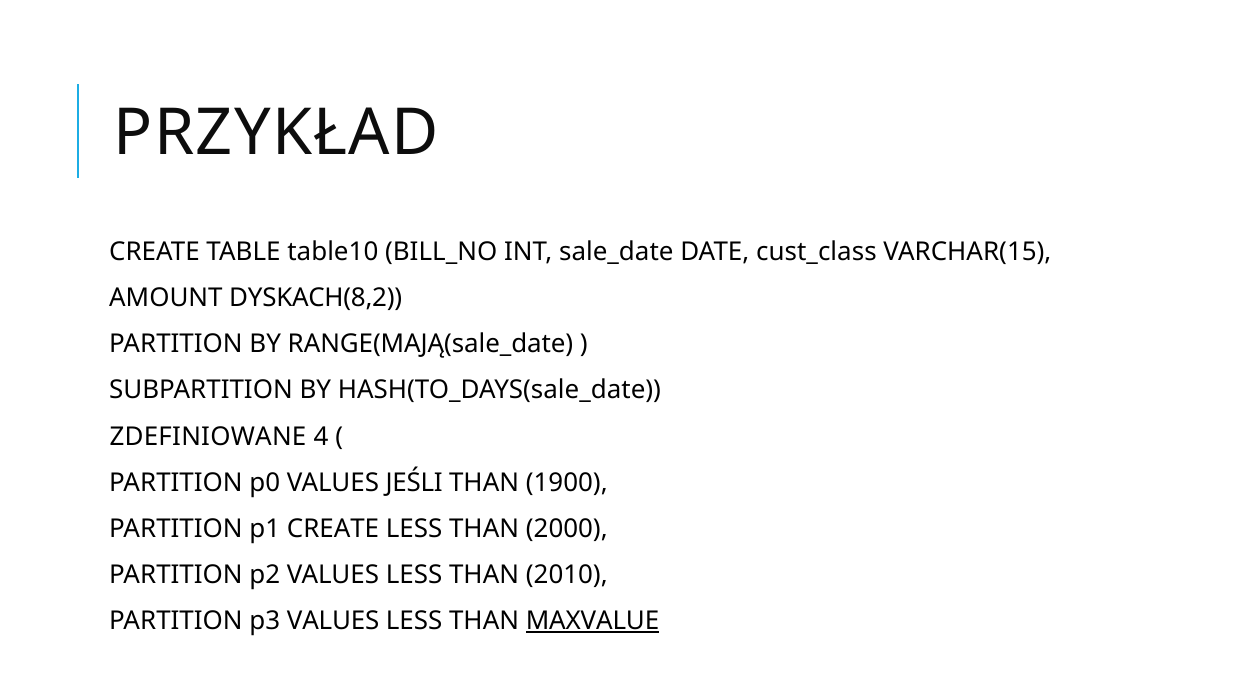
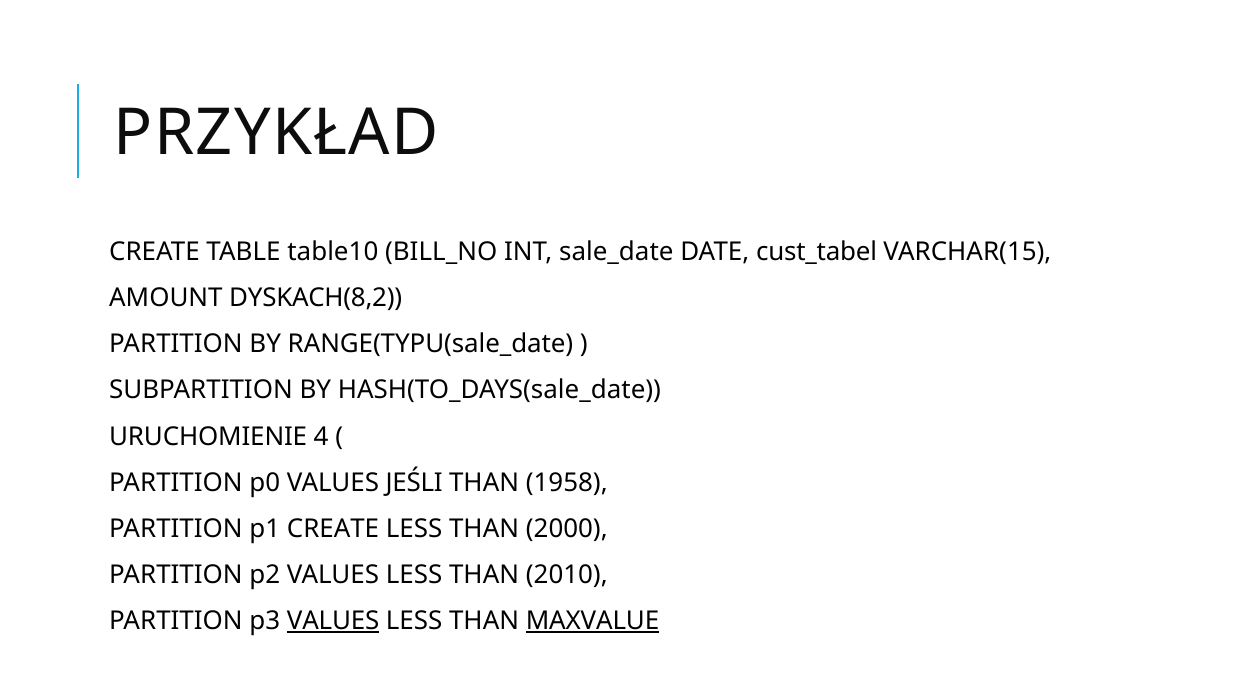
cust_class: cust_class -> cust_tabel
RANGE(MAJĄ(sale_date: RANGE(MAJĄ(sale_date -> RANGE(TYPU(sale_date
ZDEFINIOWANE: ZDEFINIOWANE -> URUCHOMIENIE
1900: 1900 -> 1958
VALUES at (333, 621) underline: none -> present
